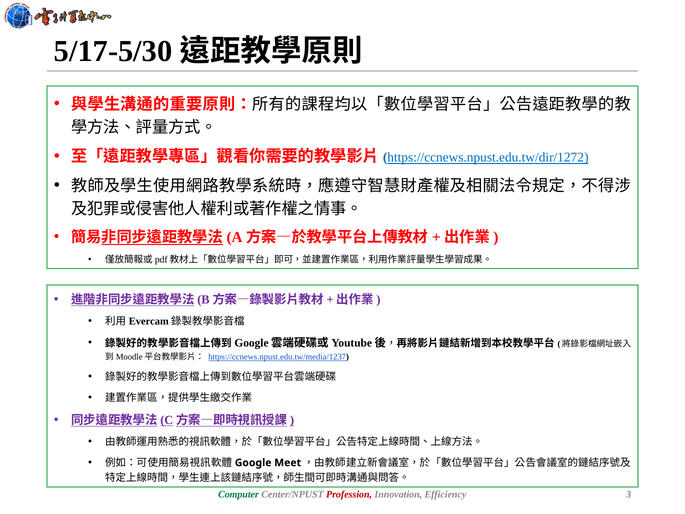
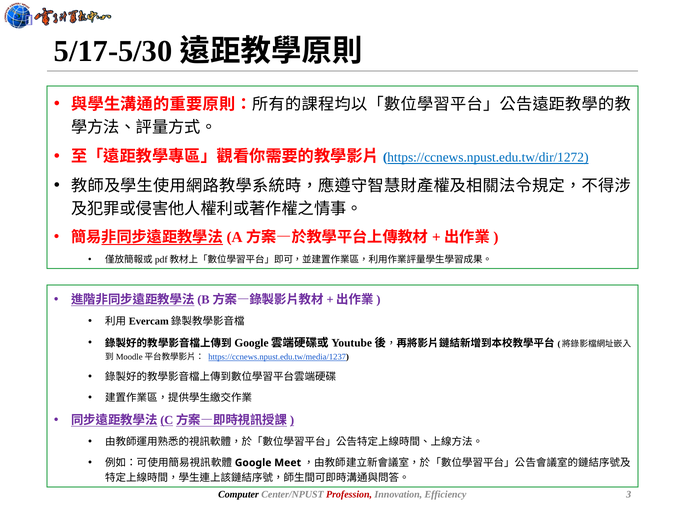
Computer colour: green -> black
